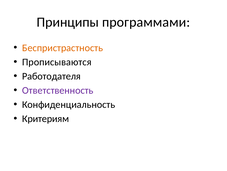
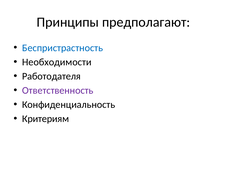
программами: программами -> предполагают
Беспристрастность colour: orange -> blue
Прописываются: Прописываются -> Необходимости
